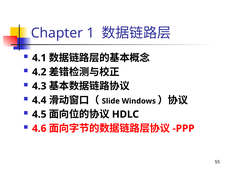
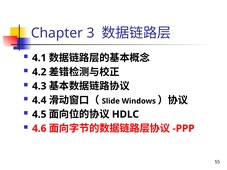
1: 1 -> 3
